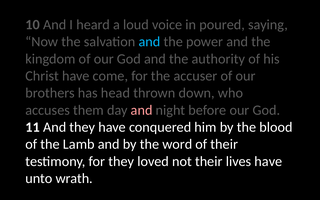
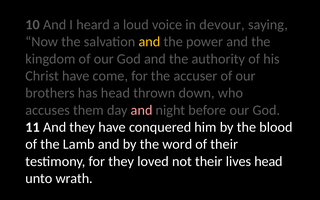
poured: poured -> devour
and at (149, 42) colour: light blue -> yellow
lives have: have -> head
